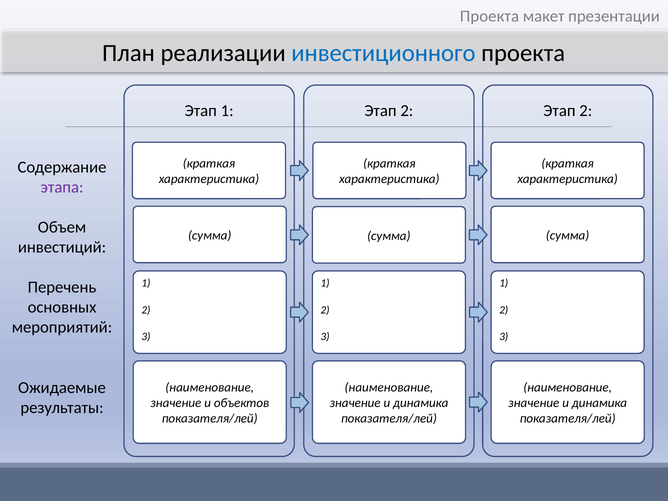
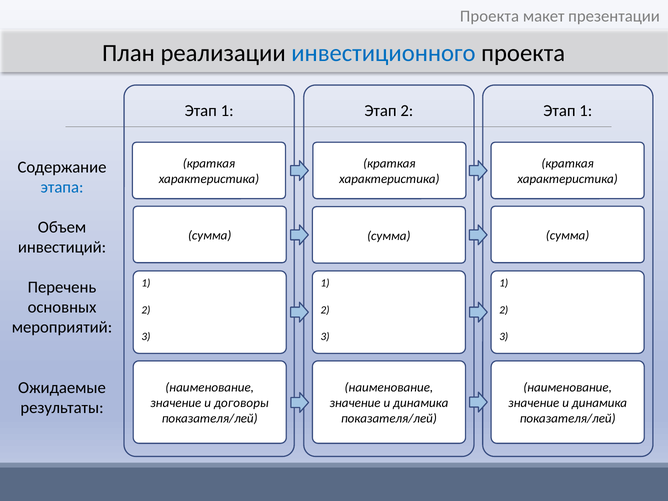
2 Этап 2: 2 -> 1
этапа colour: purple -> blue
объектов: объектов -> договоры
